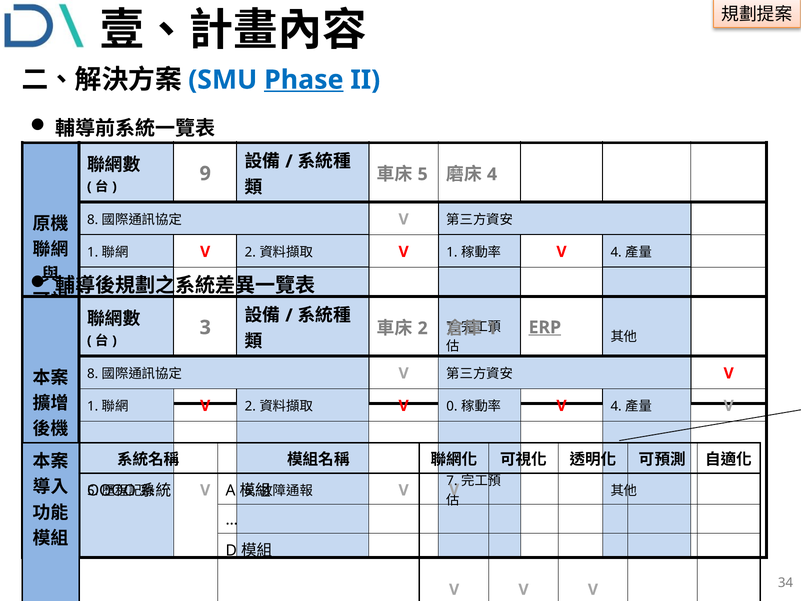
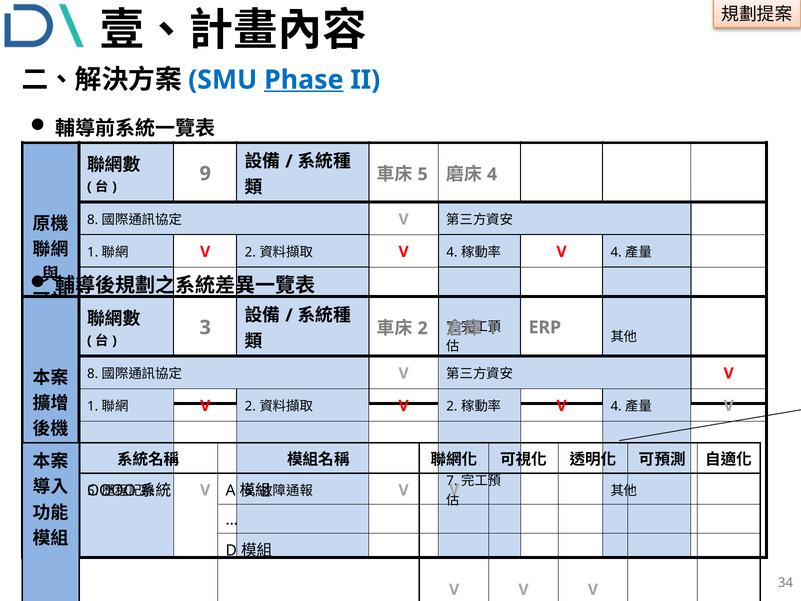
1 at (452, 252): 1 -> 4
ERP underline: present -> none
0 at (452, 406): 0 -> 2
